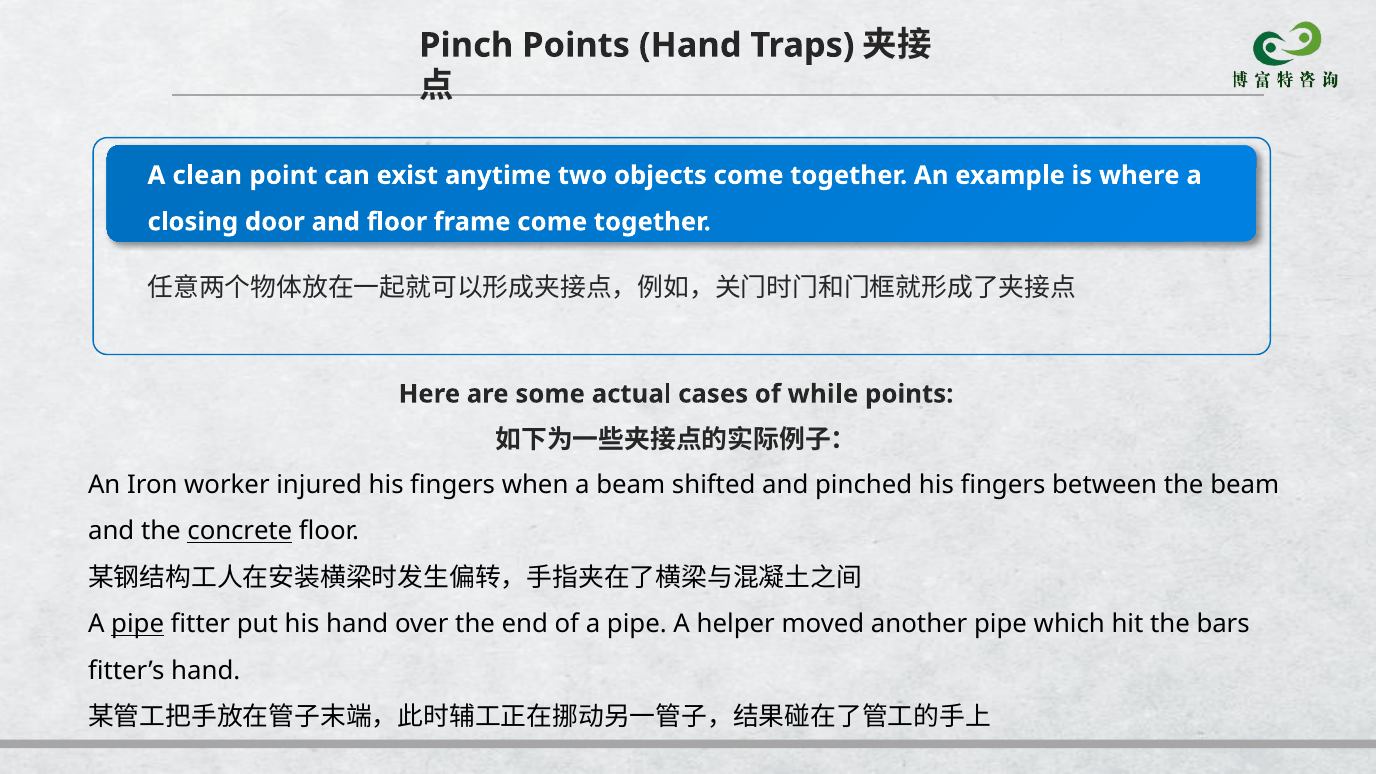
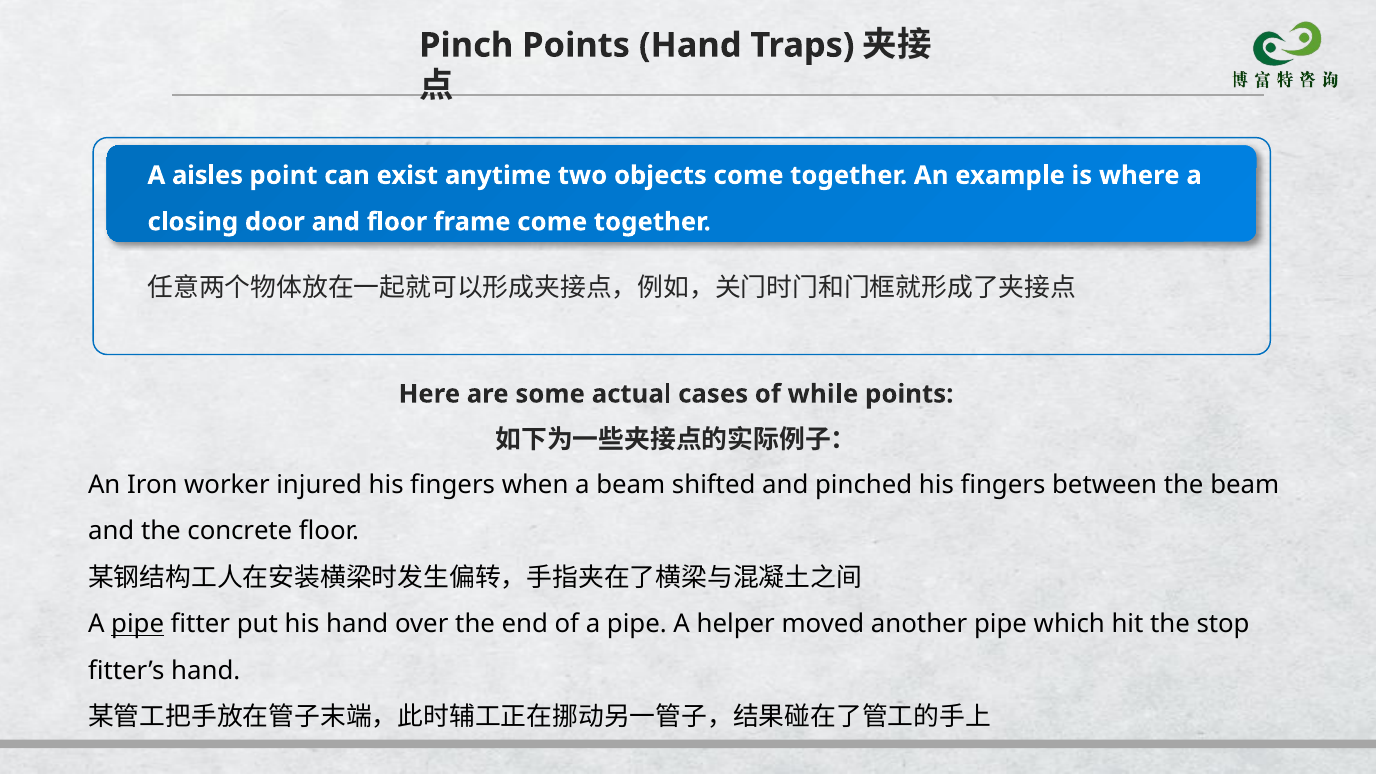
clean: clean -> aisles
concrete underline: present -> none
bars: bars -> stop
